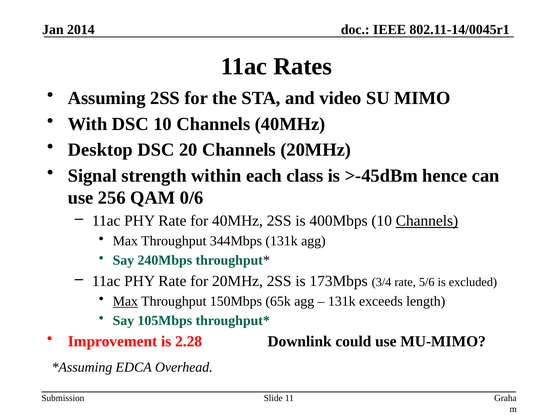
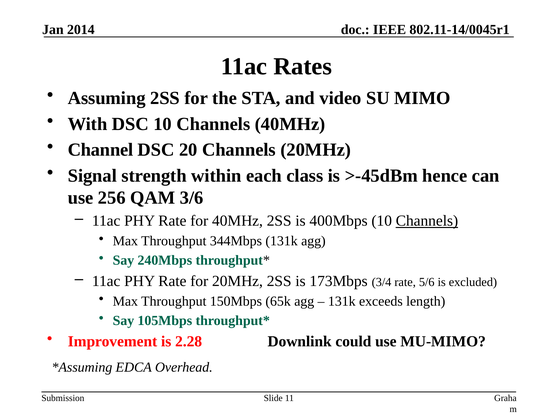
Desktop: Desktop -> Channel
0/6: 0/6 -> 3/6
Max at (125, 301) underline: present -> none
